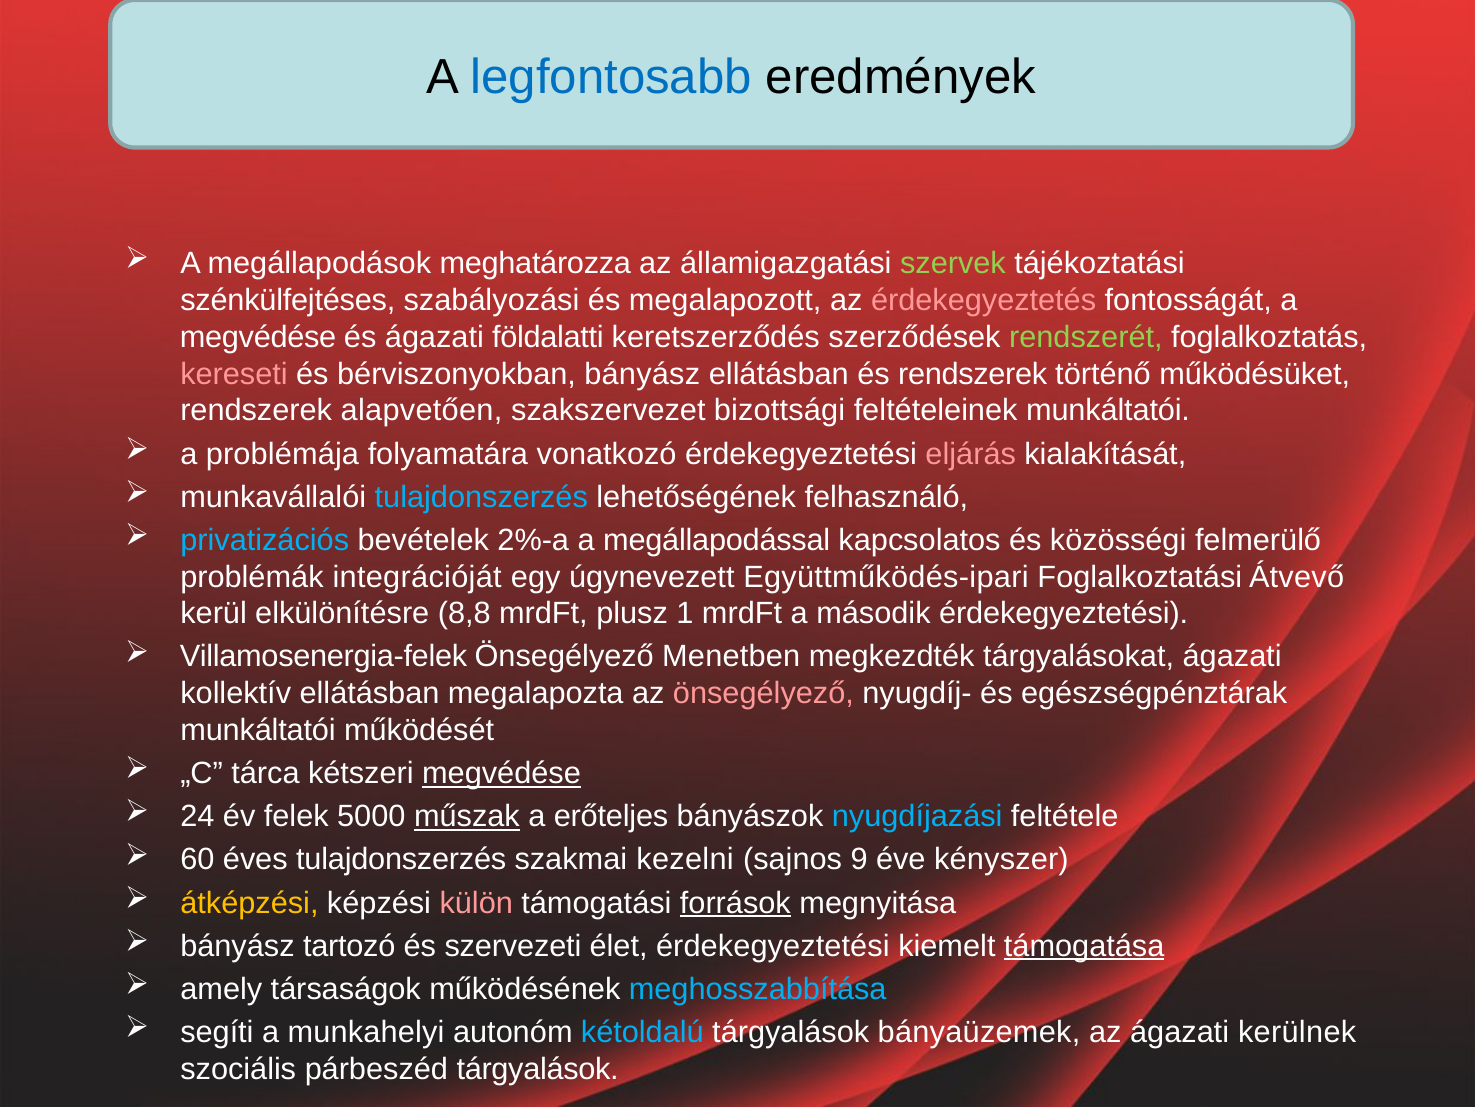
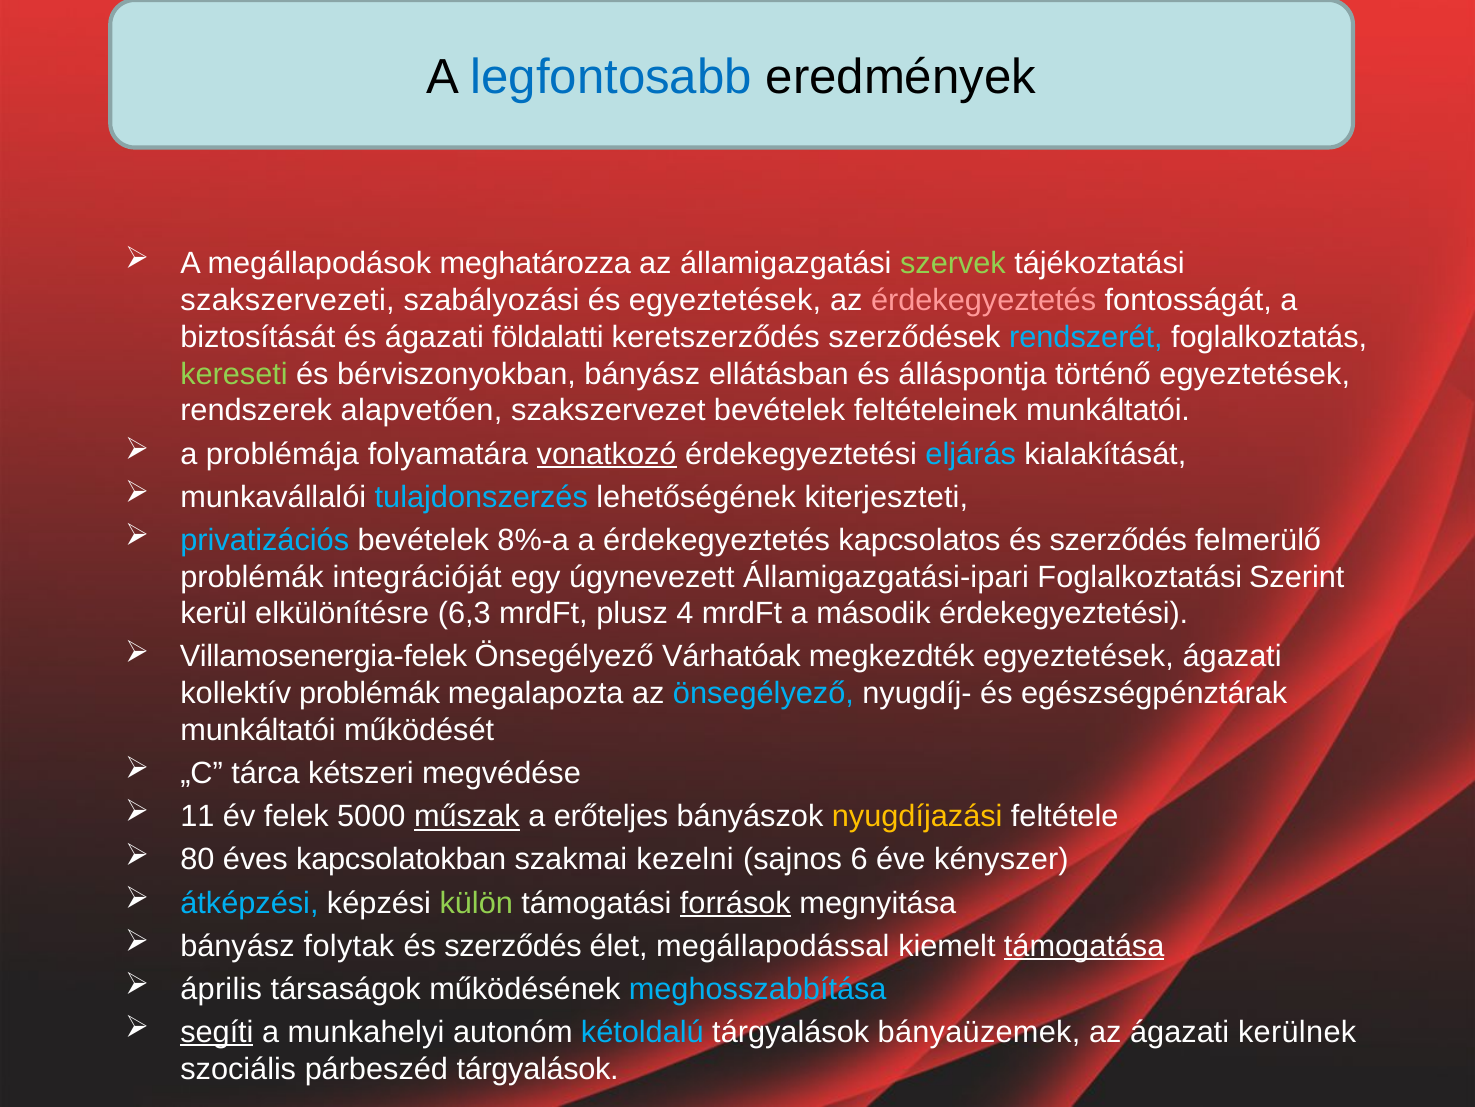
szénkülfejtéses: szénkülfejtéses -> szakszervezeti
és megalapozott: megalapozott -> egyeztetések
megvédése at (258, 337): megvédése -> biztosítását
rendszerét colour: light green -> light blue
kereseti colour: pink -> light green
és rendszerek: rendszerek -> álláspontja
történő működésüket: működésüket -> egyeztetések
szakszervezet bizottsági: bizottsági -> bevételek
vonatkozó underline: none -> present
eljárás colour: pink -> light blue
felhasználó: felhasználó -> kiterjeszteti
2%-a: 2%-a -> 8%-a
a megállapodással: megállapodással -> érdekegyeztetés
kapcsolatos és közösségi: közösségi -> szerződés
Együttműködés-ipari: Együttműködés-ipari -> Államigazgatási-ipari
Átvevő: Átvevő -> Szerint
8,8: 8,8 -> 6,3
1: 1 -> 4
Menetben: Menetben -> Várhatóak
megkezdték tárgyalásokat: tárgyalásokat -> egyeztetések
kollektív ellátásban: ellátásban -> problémák
önsegélyező at (763, 693) colour: pink -> light blue
megvédése at (502, 773) underline: present -> none
24: 24 -> 11
nyugdíjazási colour: light blue -> yellow
60: 60 -> 80
éves tulajdonszerzés: tulajdonszerzés -> kapcsolatokban
9: 9 -> 6
átképzési colour: yellow -> light blue
külön colour: pink -> light green
tartozó: tartozó -> folytak
szervezeti at (513, 945): szervezeti -> szerződés
élet érdekegyeztetési: érdekegyeztetési -> megállapodással
amely: amely -> április
segíti underline: none -> present
